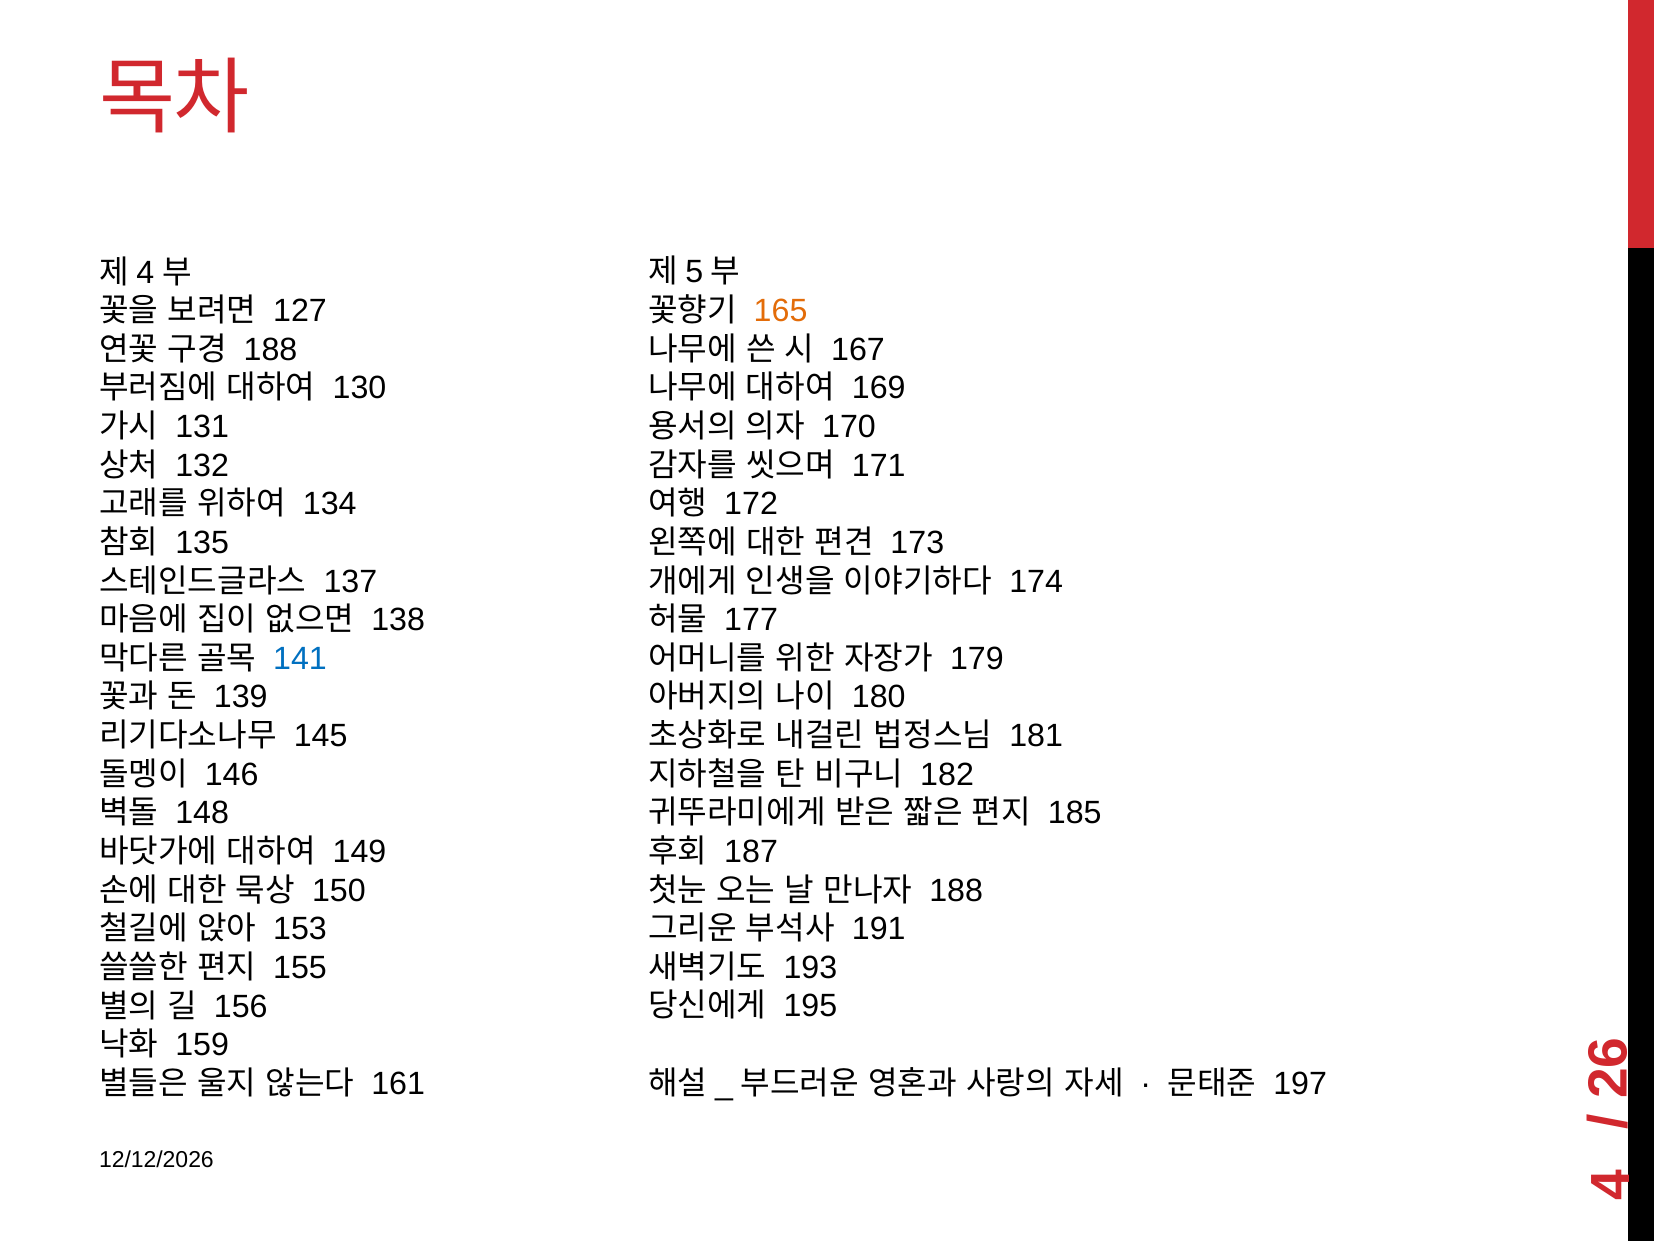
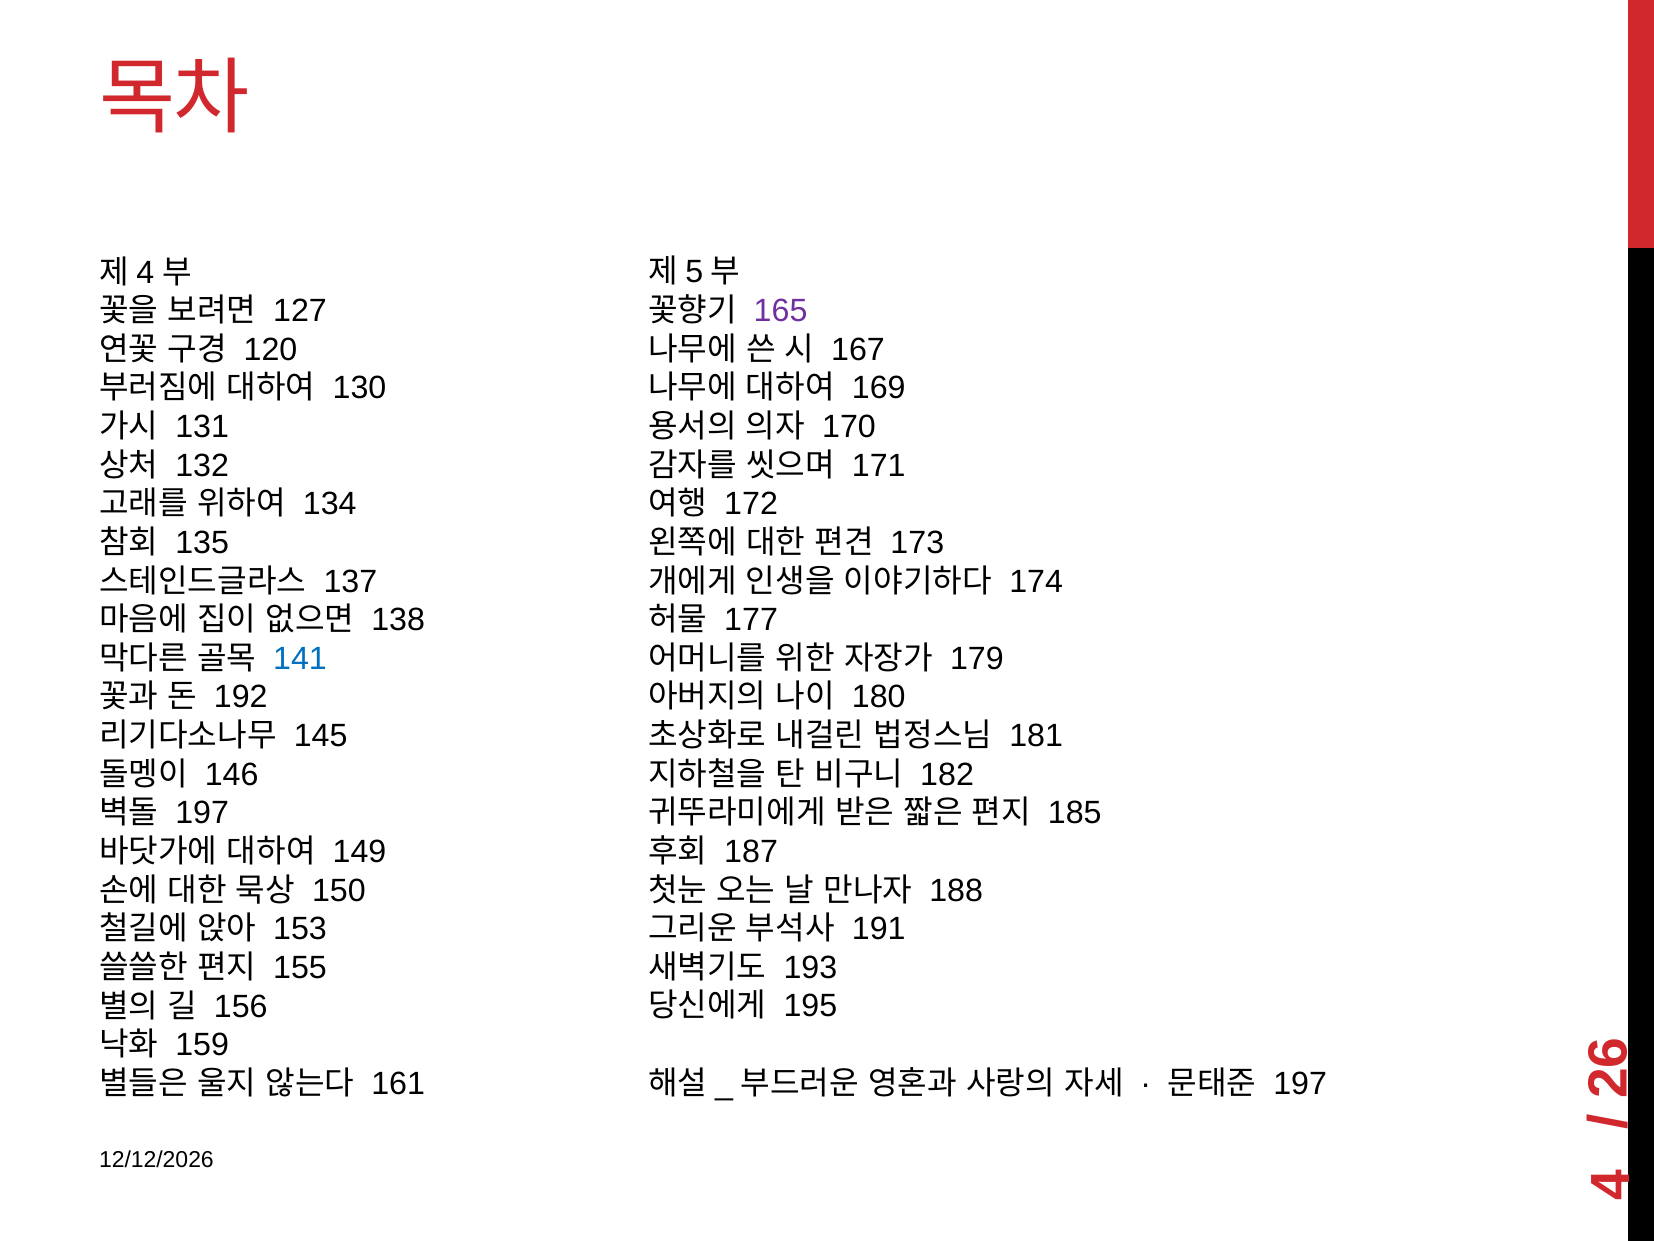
165 colour: orange -> purple
188 at (270, 350): 188 -> 120
139: 139 -> 192
148 at (202, 813): 148 -> 197
